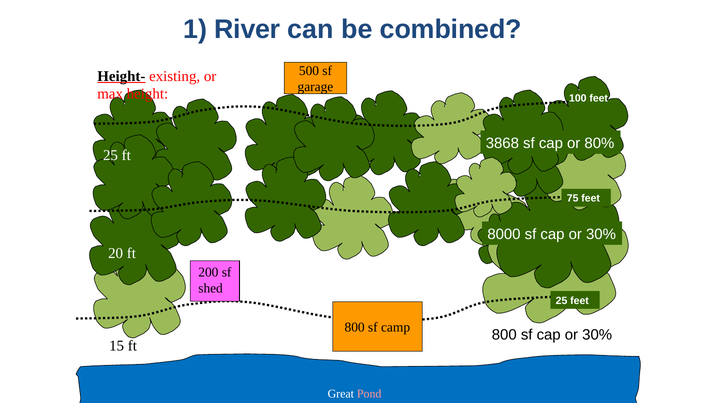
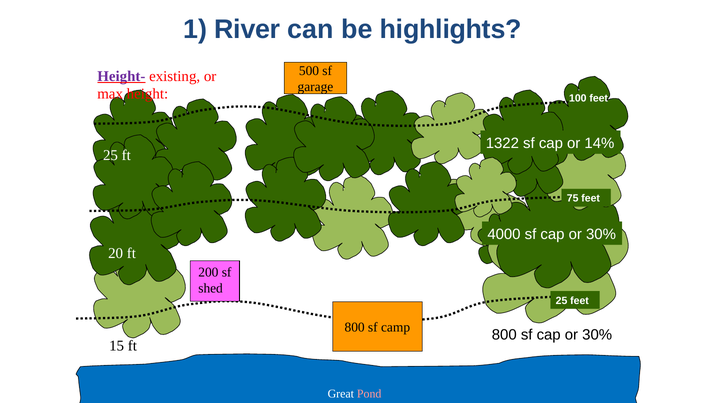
combined: combined -> highlights
Height- colour: black -> purple
3868: 3868 -> 1322
80%: 80% -> 14%
8000: 8000 -> 4000
